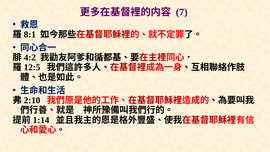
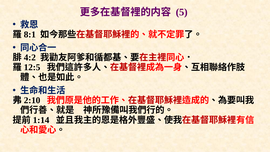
7: 7 -> 5
